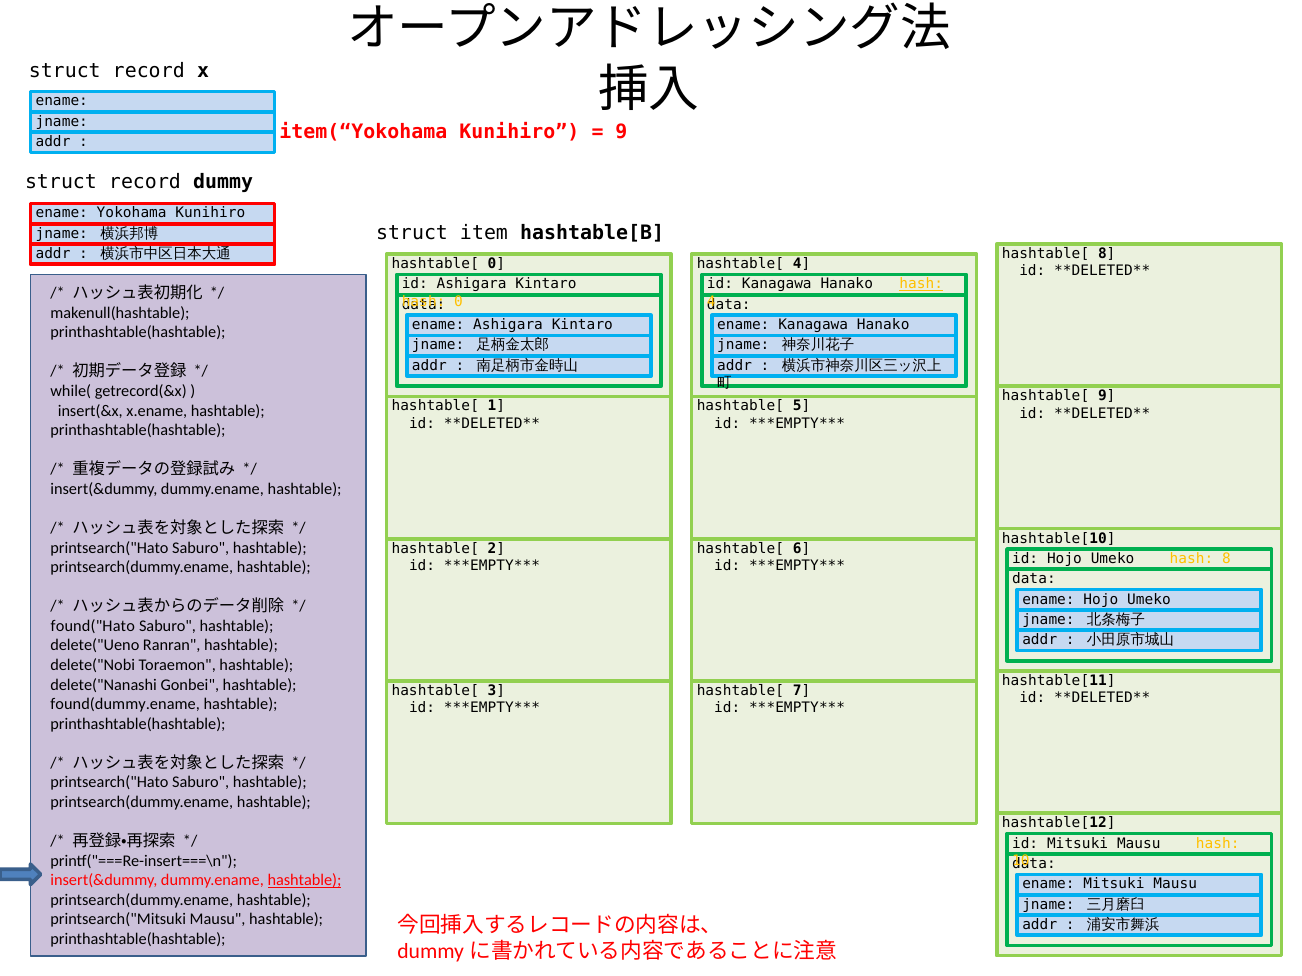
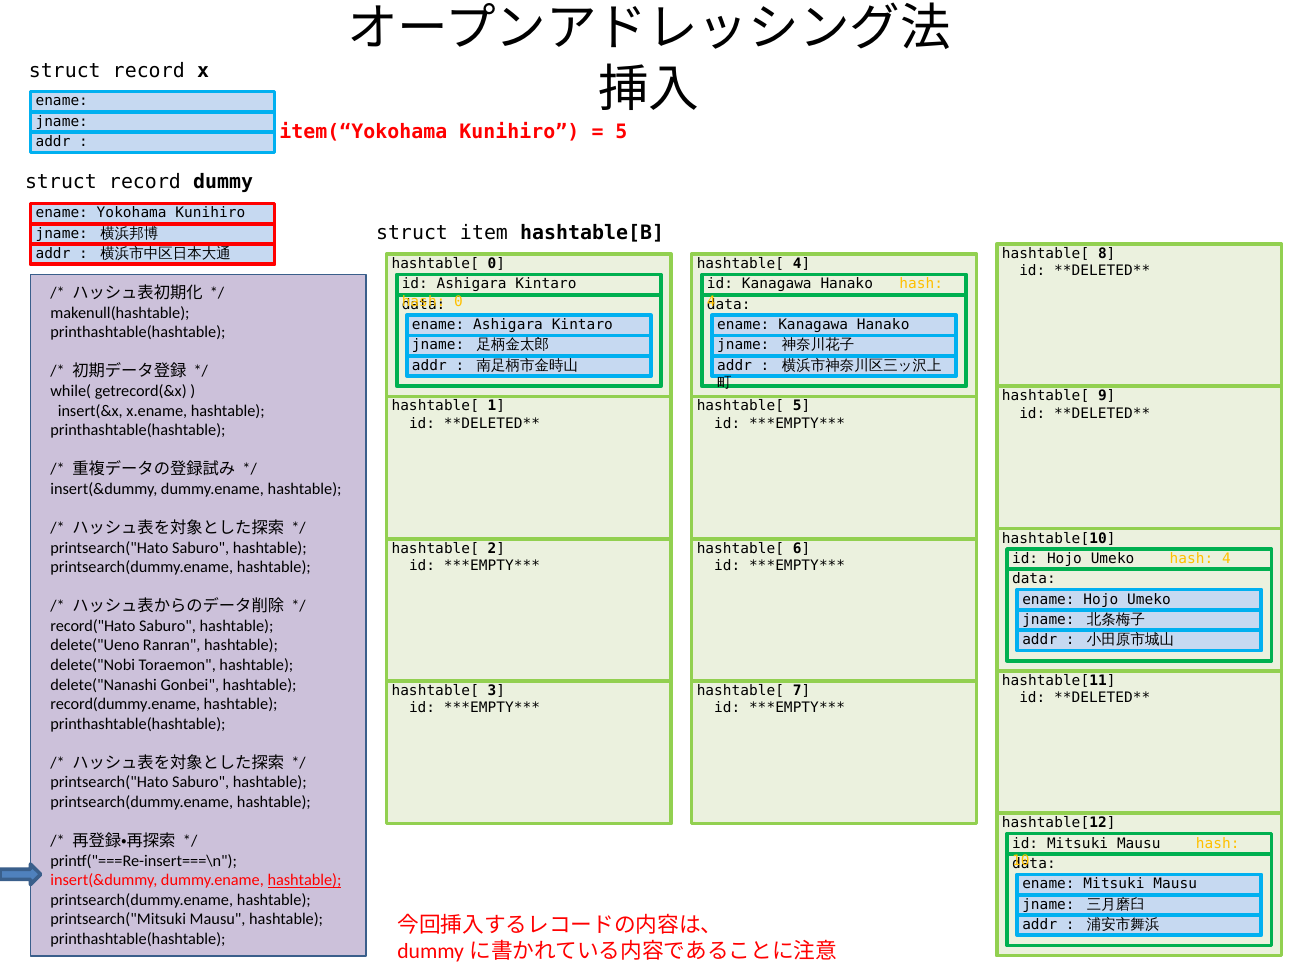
9 at (621, 132): 9 -> 5
hash at (921, 284) underline: present -> none
8 at (1226, 559): 8 -> 4
found("Hato: found("Hato -> record("Hato
found(dummy.ename: found(dummy.ename -> record(dummy.ename
